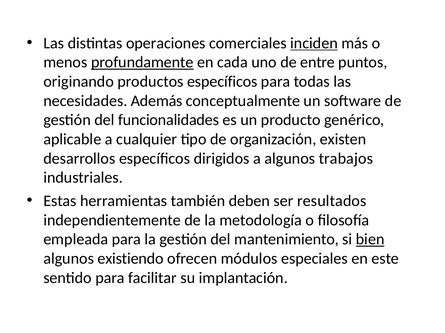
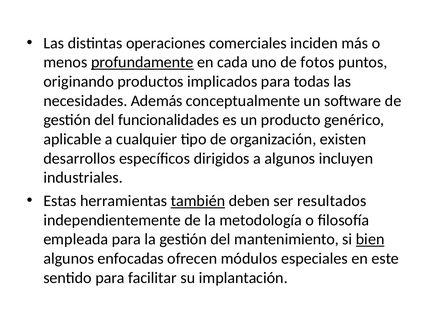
inciden underline: present -> none
entre: entre -> fotos
productos específicos: específicos -> implicados
trabajos: trabajos -> incluyen
también underline: none -> present
existiendo: existiendo -> enfocadas
